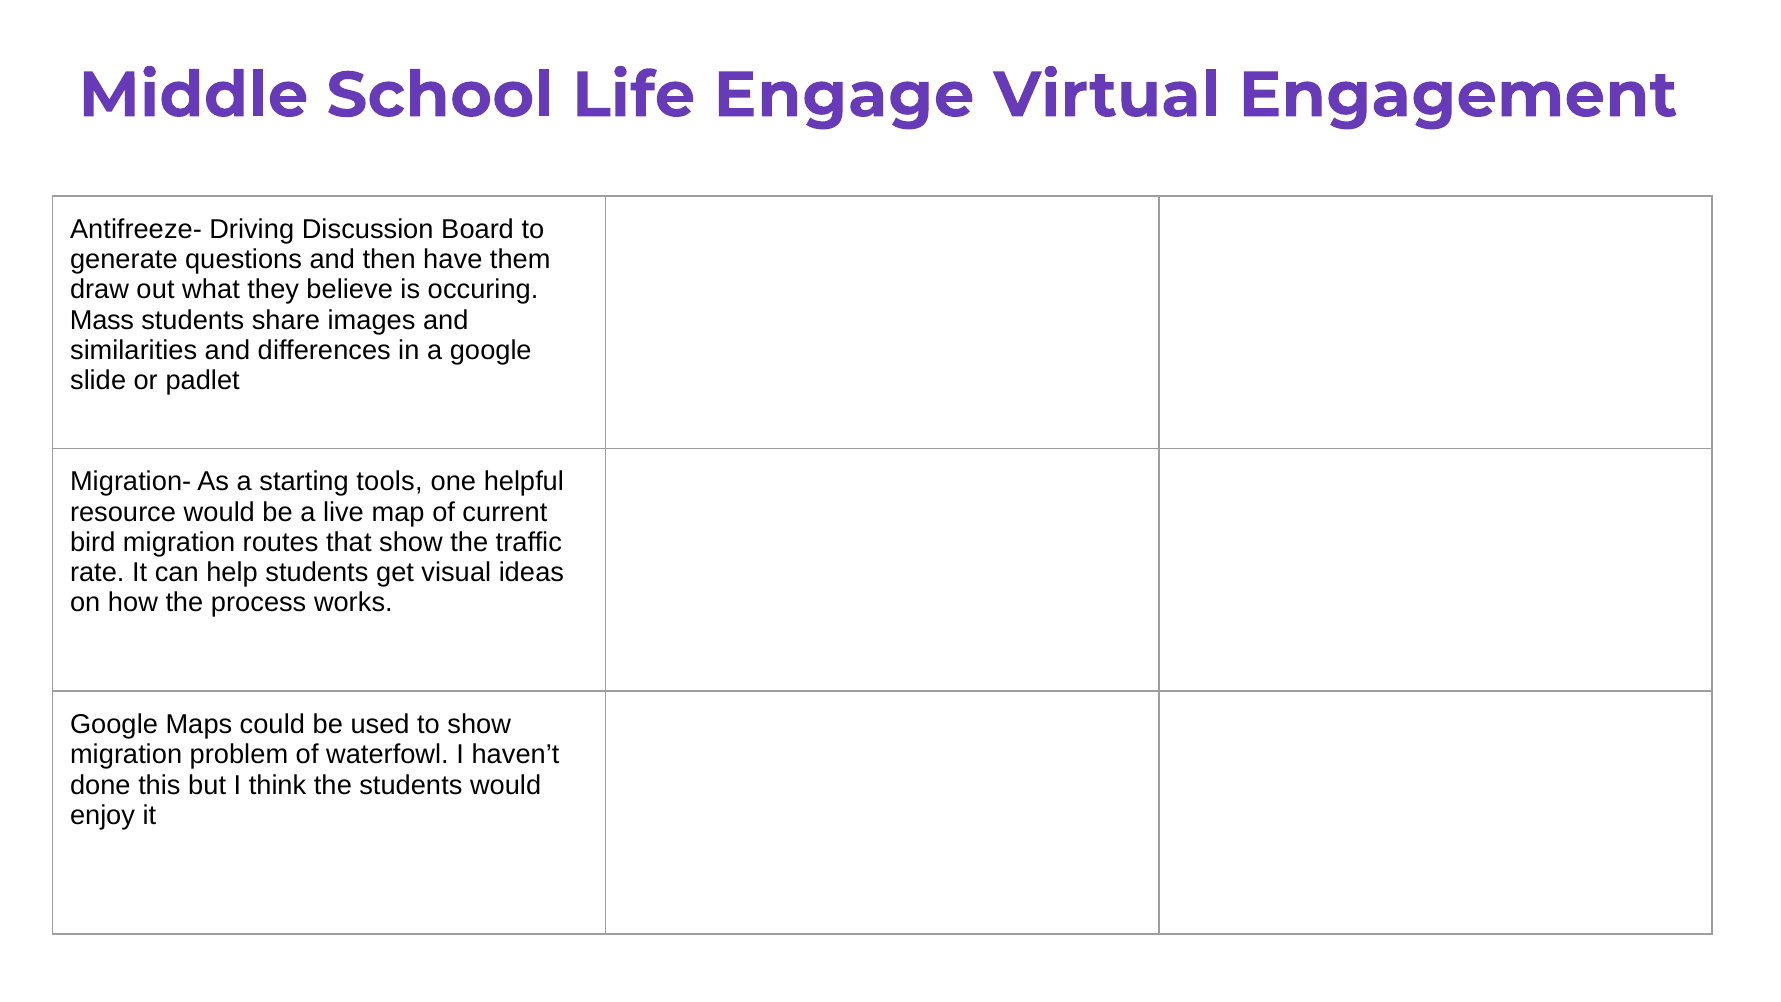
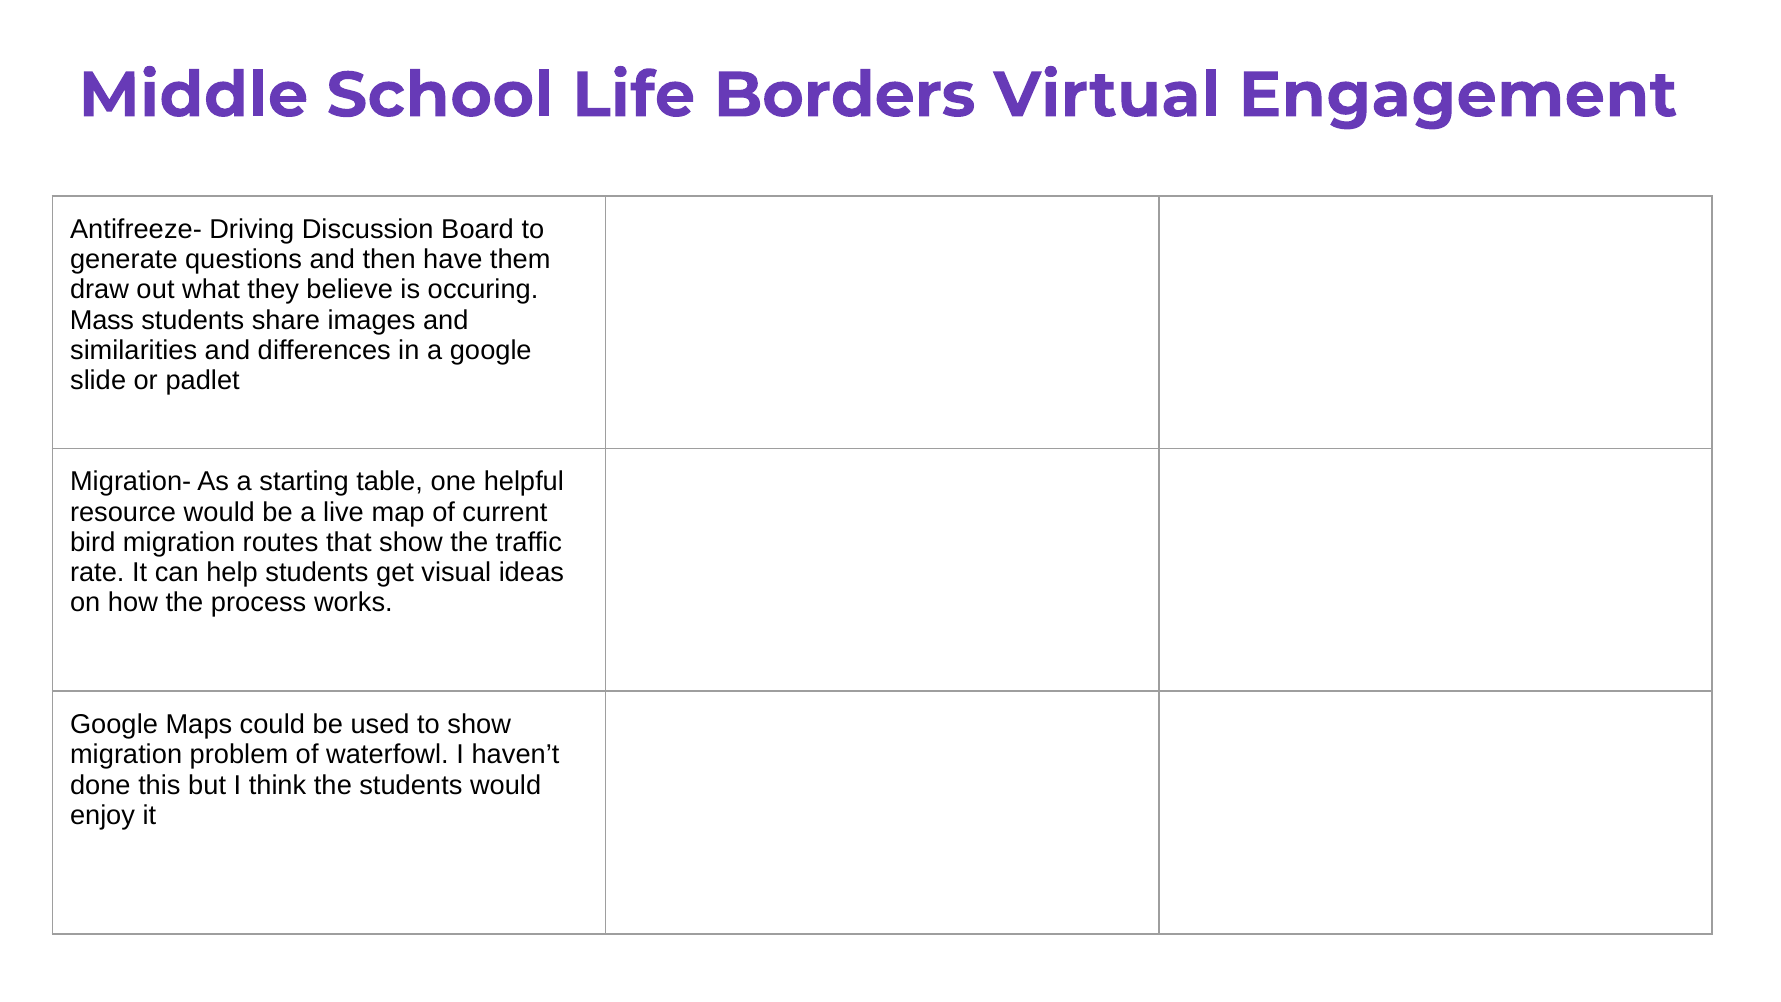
Engage: Engage -> Borders
tools: tools -> table
